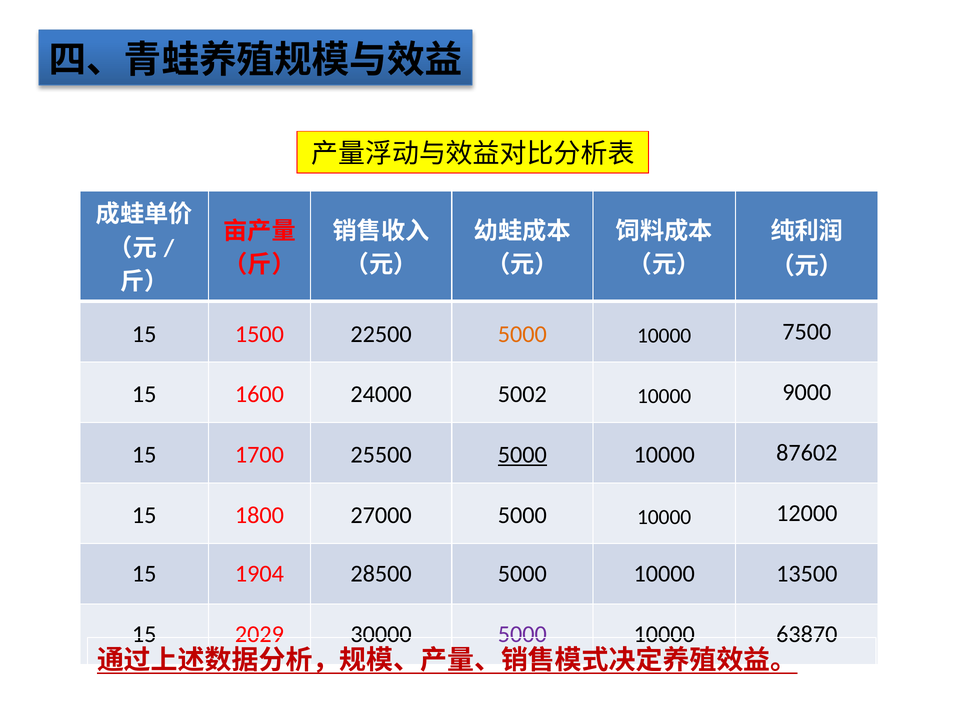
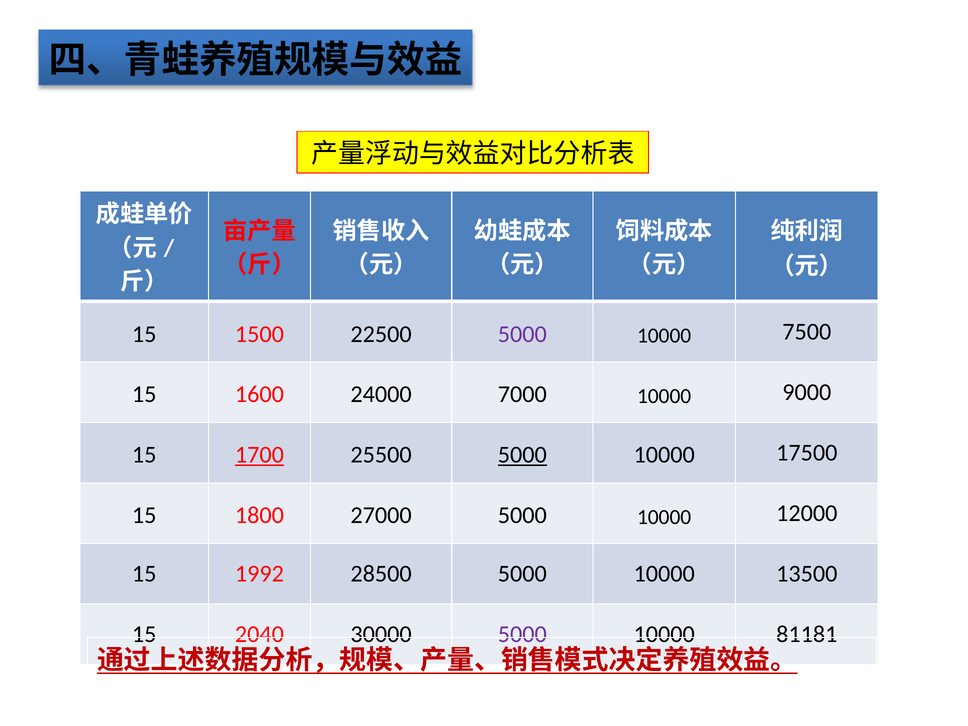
5000 at (522, 334) colour: orange -> purple
5002: 5002 -> 7000
1700 underline: none -> present
87602: 87602 -> 17500
1904: 1904 -> 1992
2029: 2029 -> 2040
63870: 63870 -> 81181
